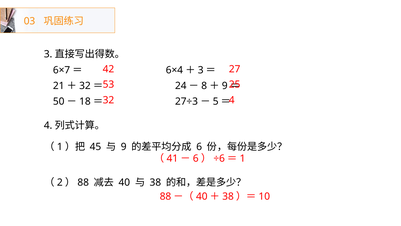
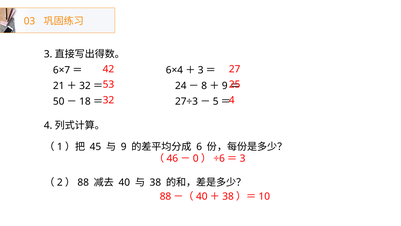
41: 41 -> 46
6 at (196, 158): 6 -> 0
1 at (243, 158): 1 -> 3
